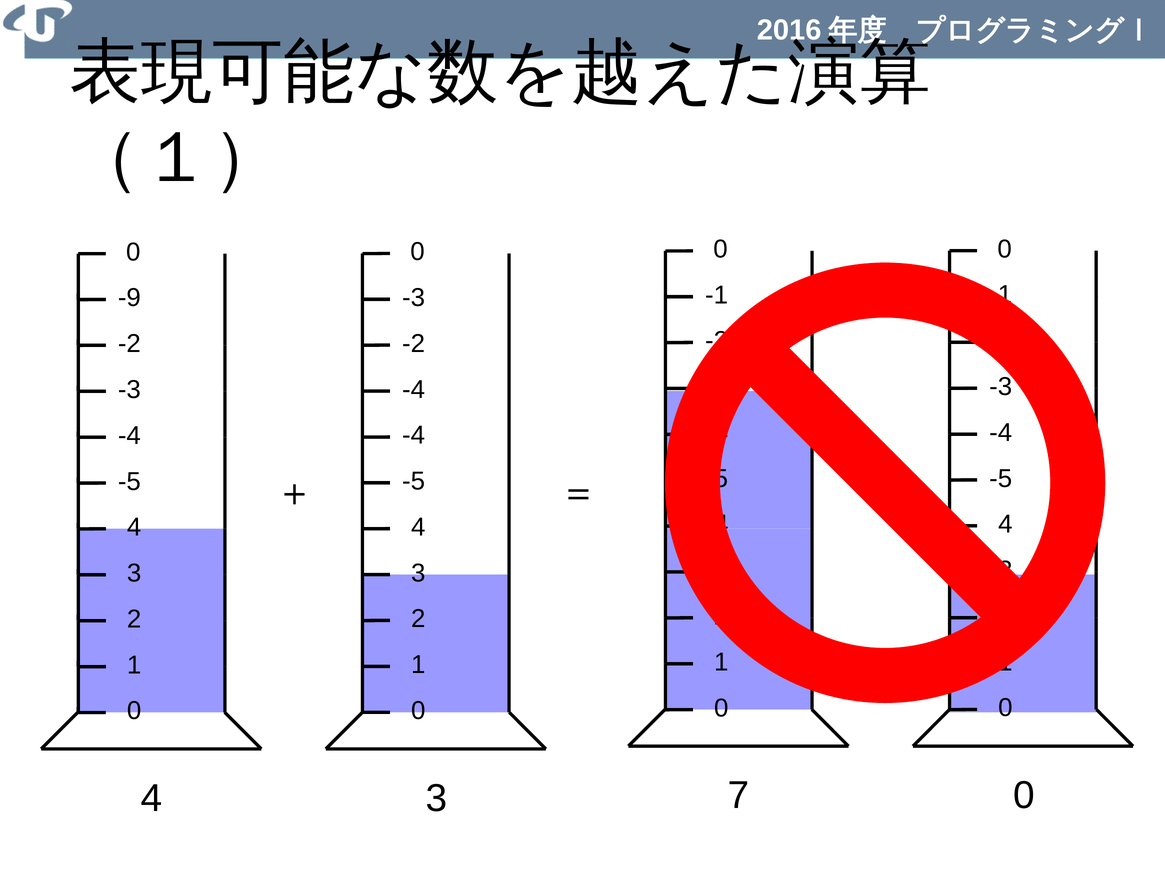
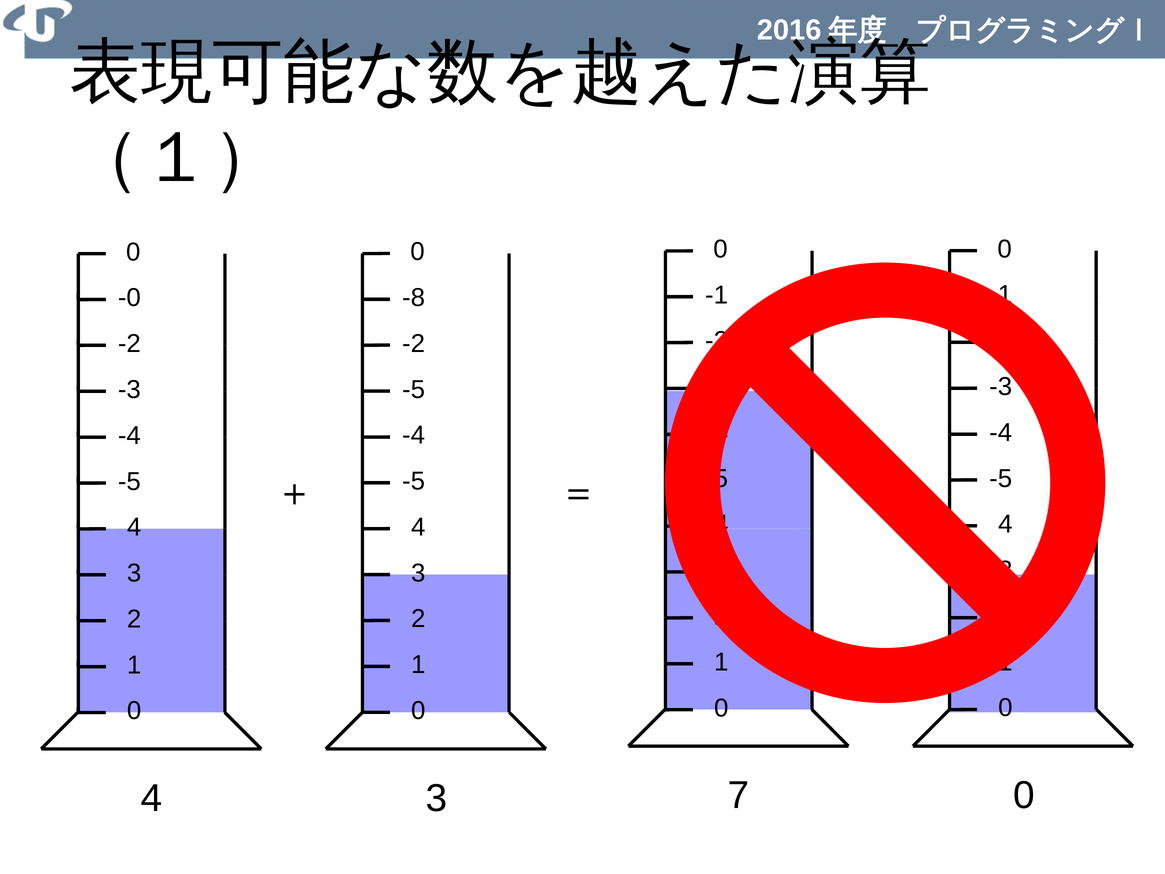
-3 at (414, 298): -3 -> -8
-9: -9 -> -0
-4 at (414, 389): -4 -> -5
